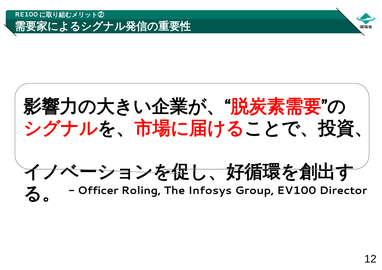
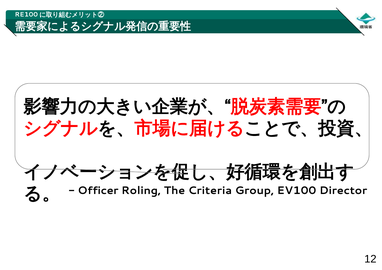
Infosys: Infosys -> Criteria
